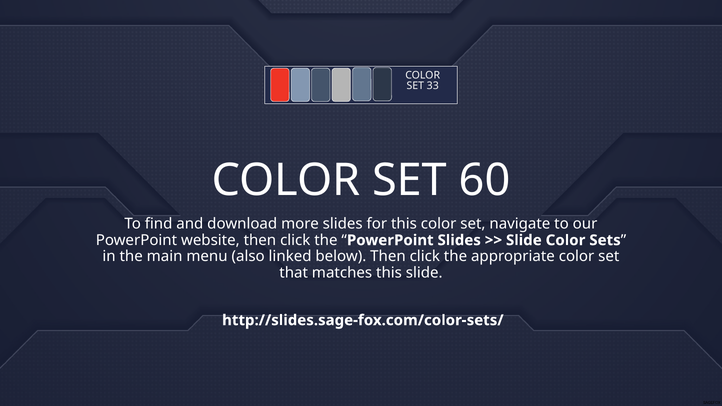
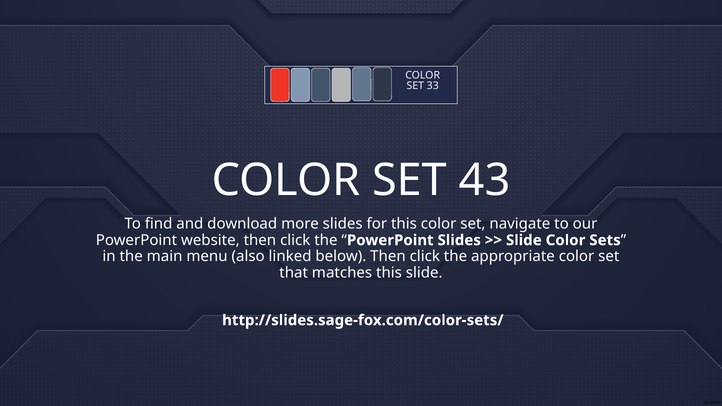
60: 60 -> 43
